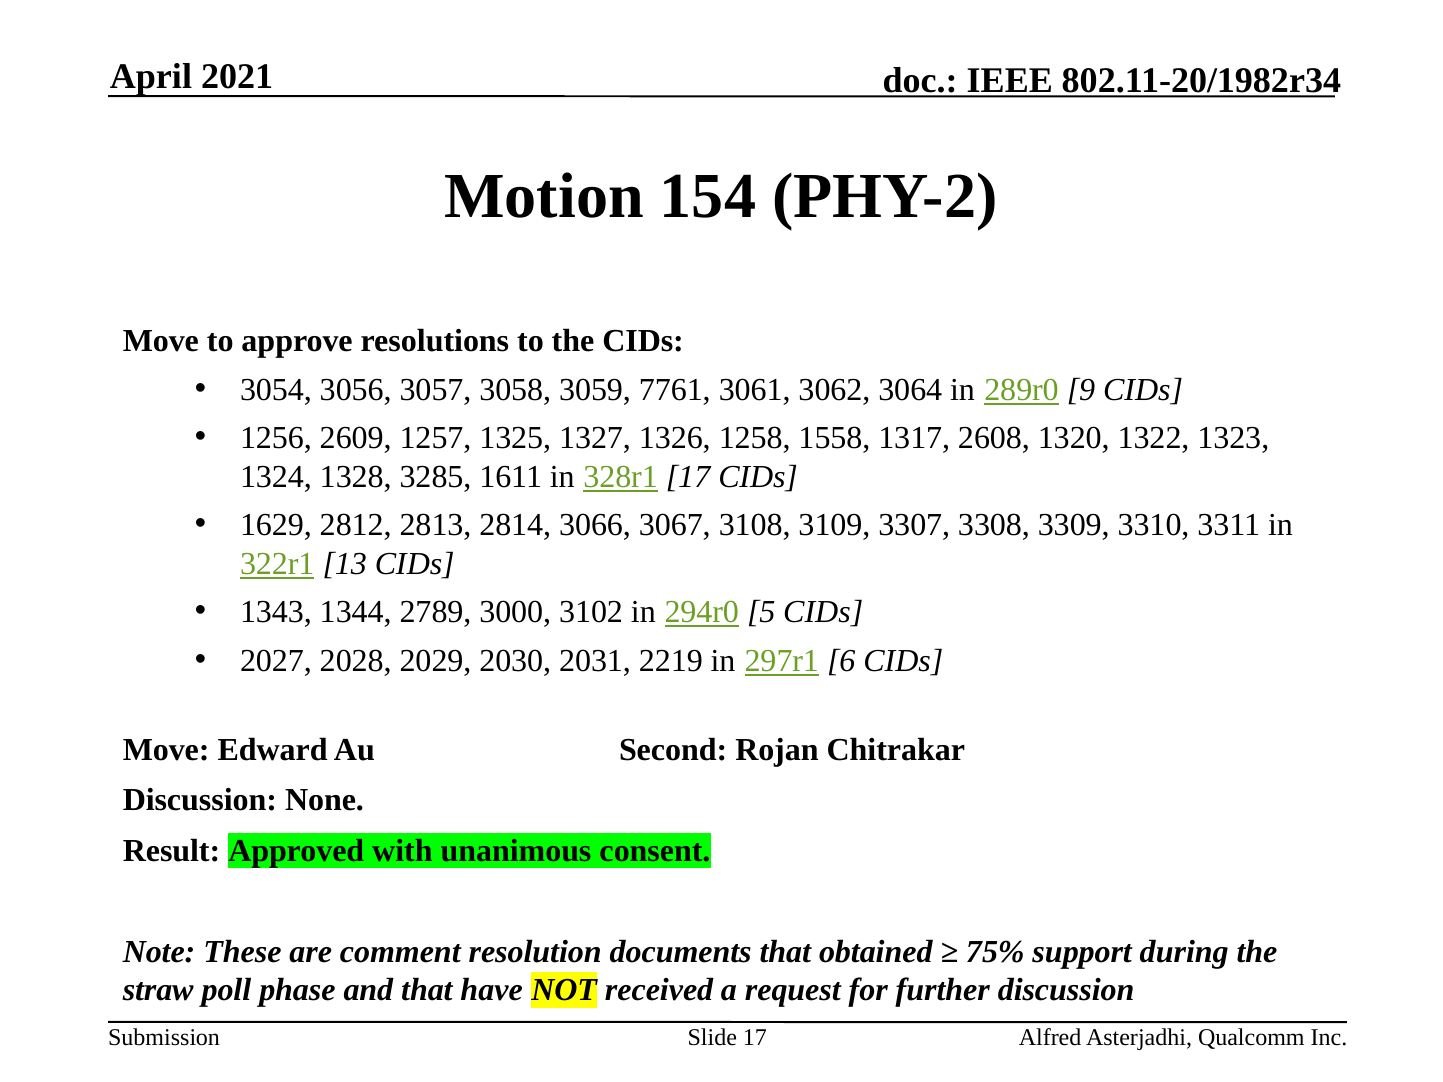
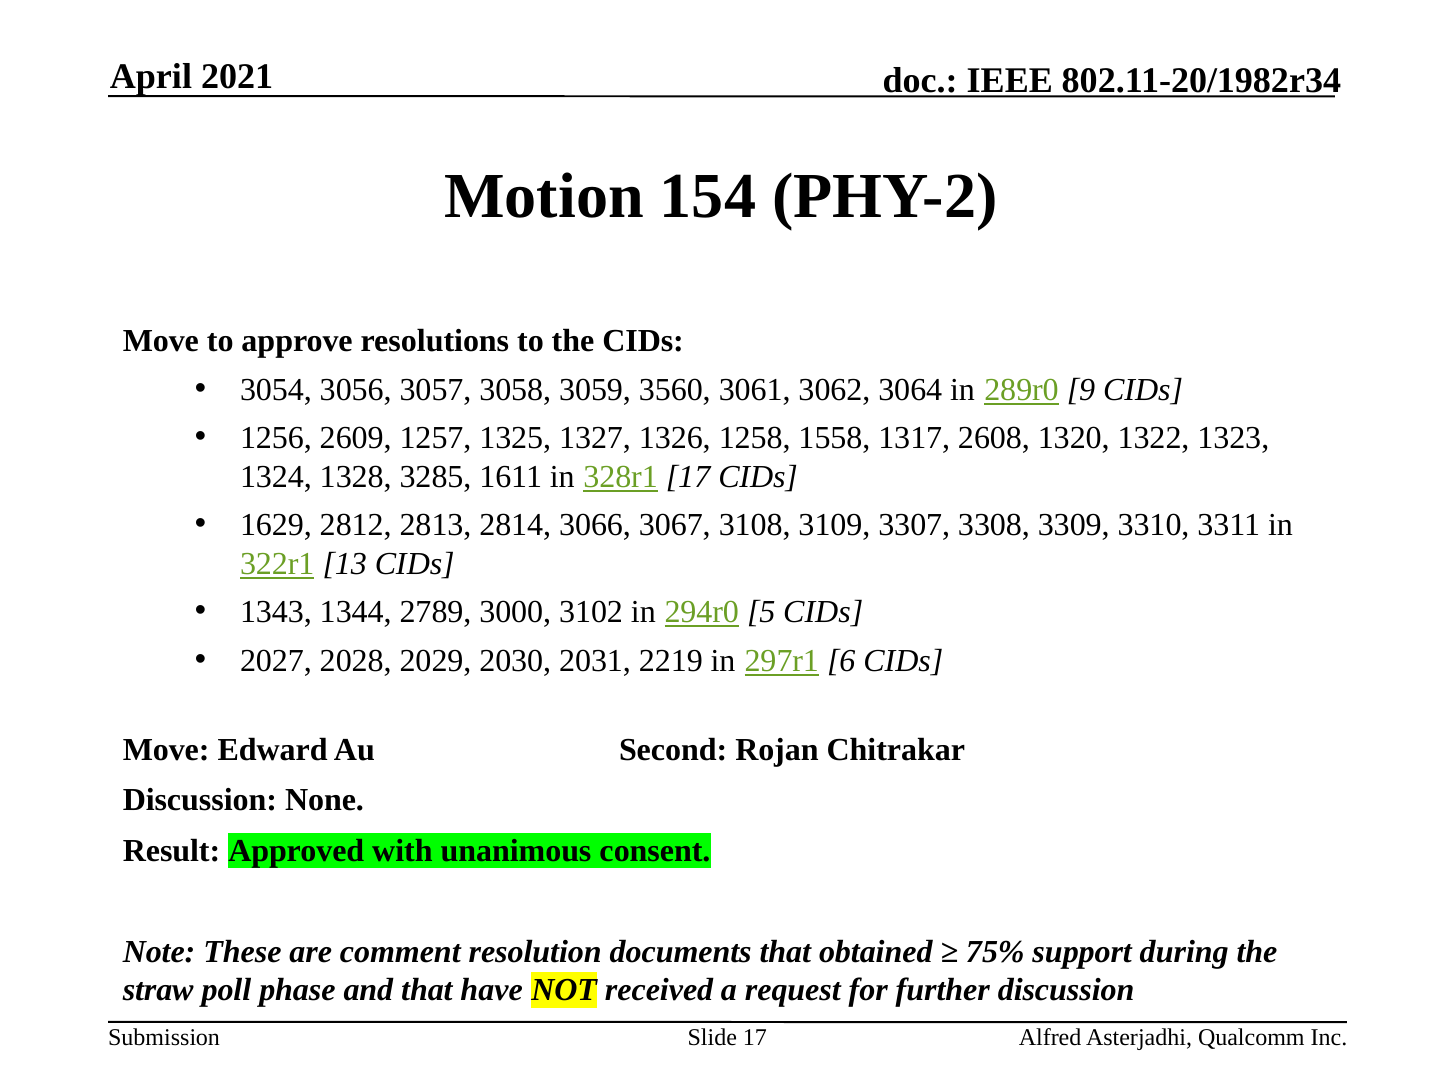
7761: 7761 -> 3560
